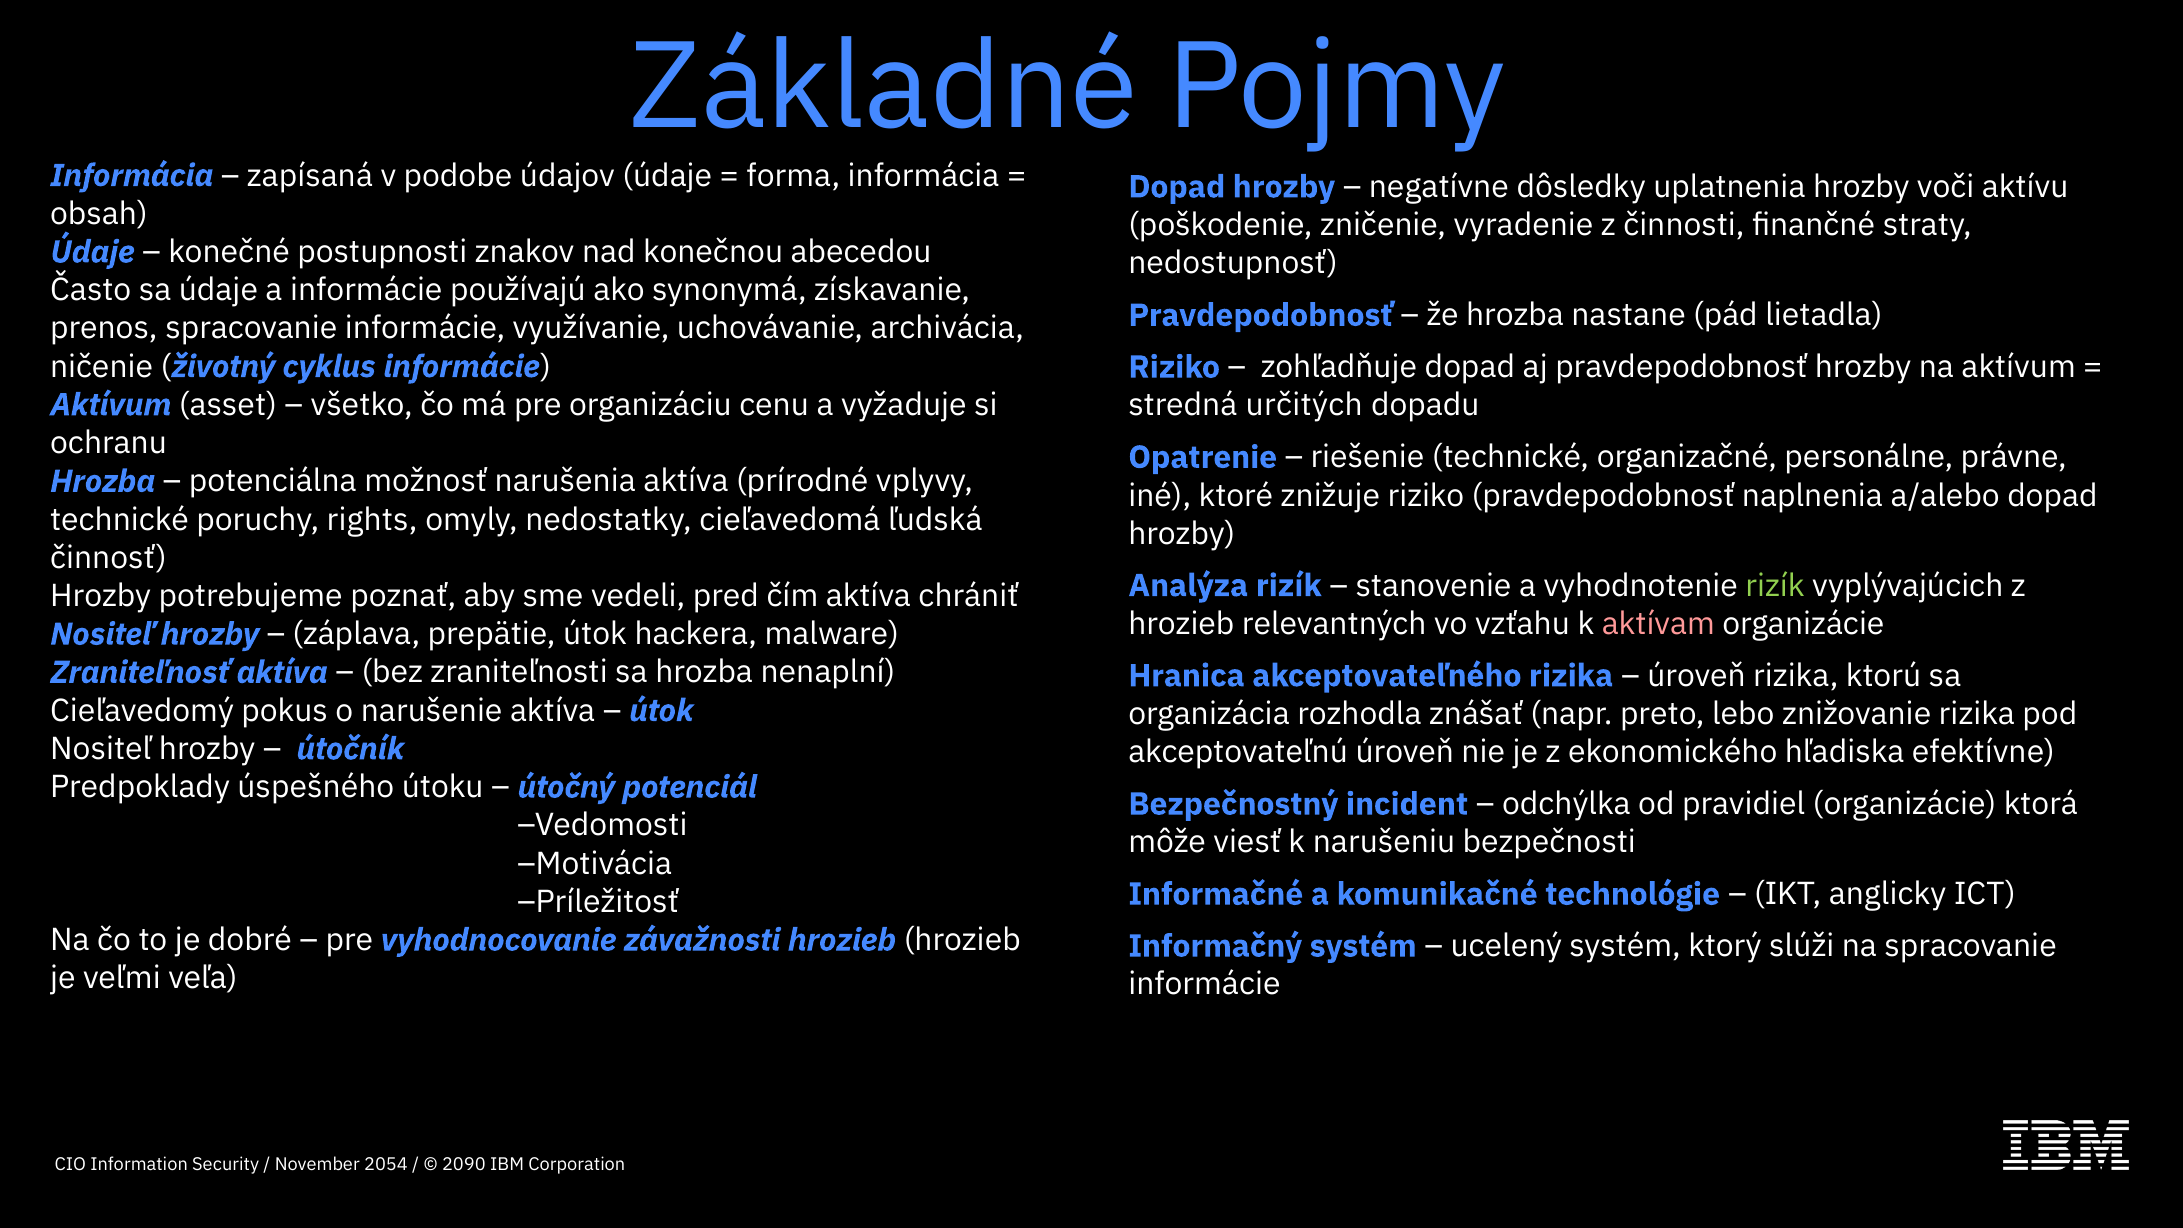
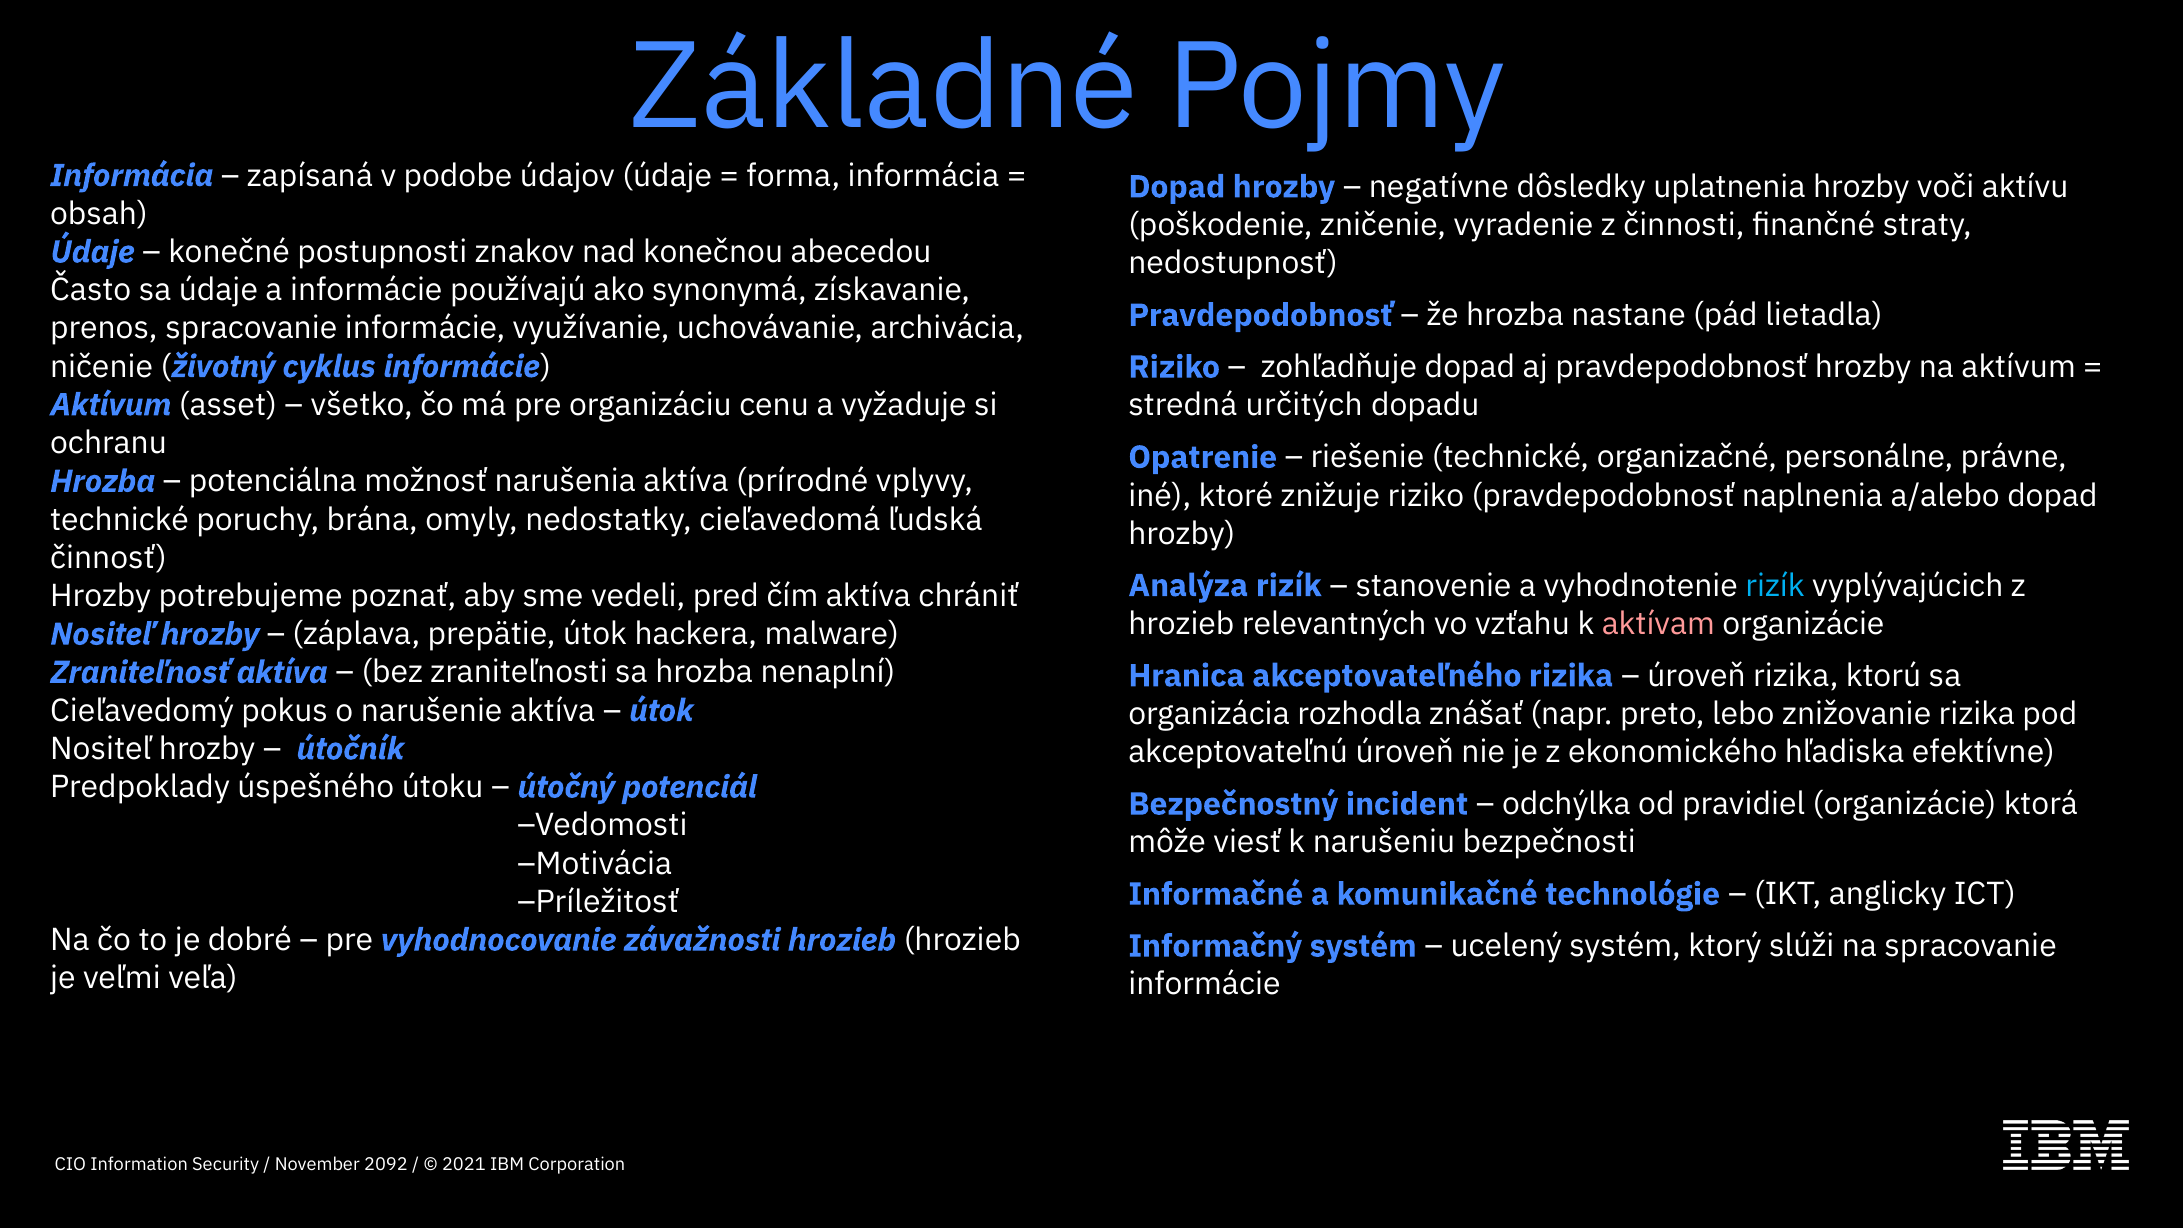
rights: rights -> brána
rizík at (1775, 586) colour: light green -> light blue
2054: 2054 -> 2092
2090: 2090 -> 2021
